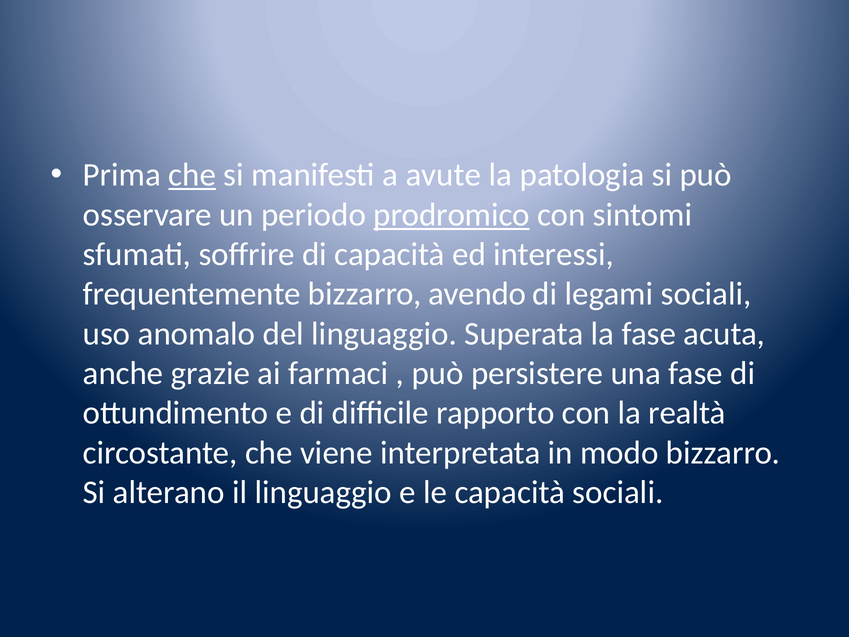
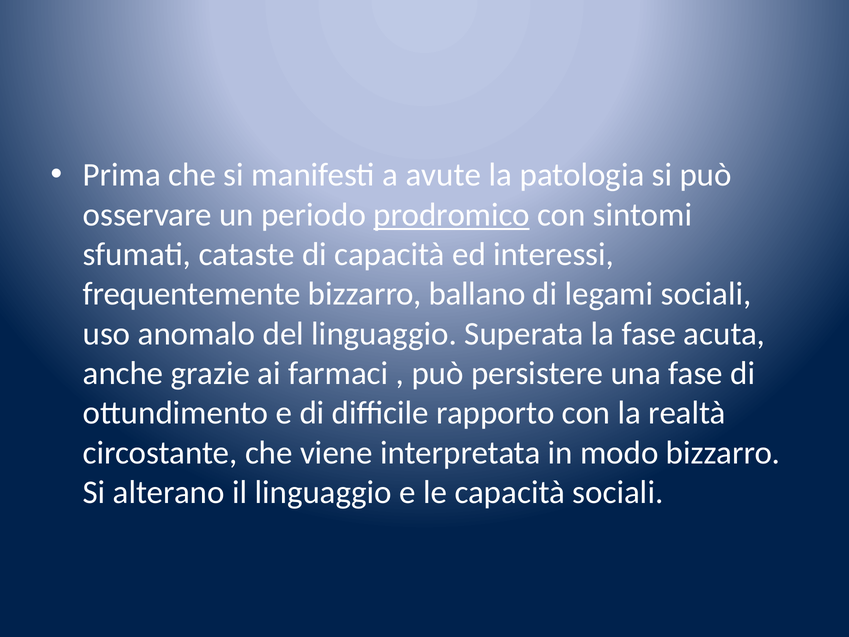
che at (192, 175) underline: present -> none
soffrire: soffrire -> cataste
avendo: avendo -> ballano
